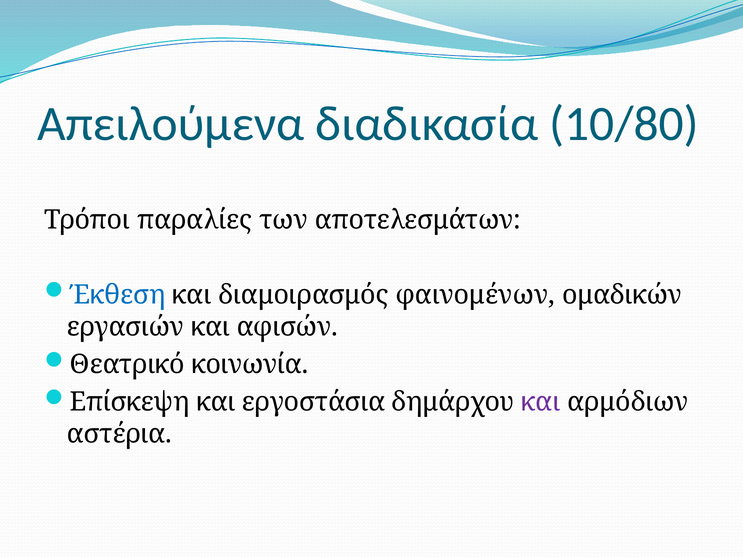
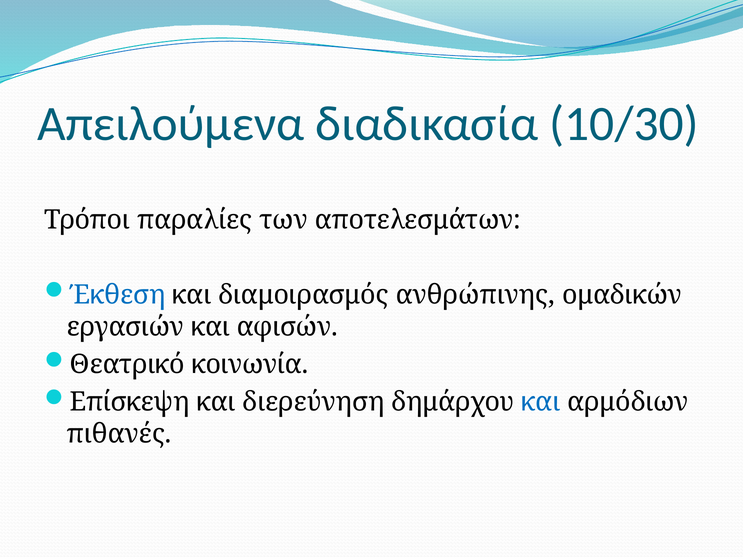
10/80: 10/80 -> 10/30
φαινομένων: φαινομένων -> ανθρώπινης
εργοστάσια: εργοστάσια -> διερεύνηση
και at (541, 402) colour: purple -> blue
αστέρια: αστέρια -> πιθανές
